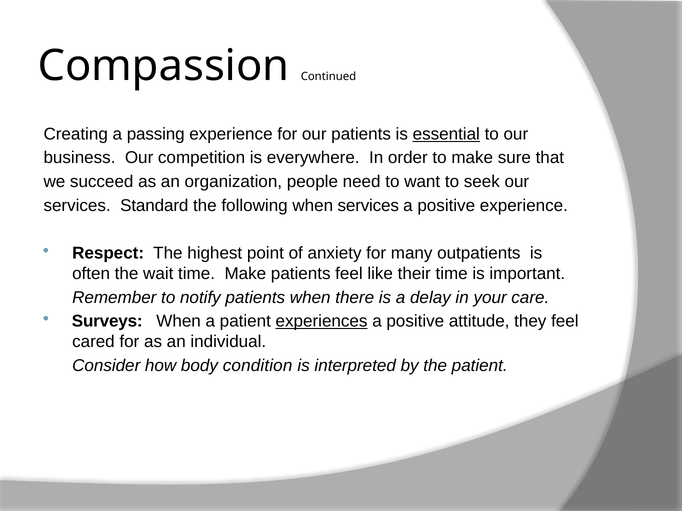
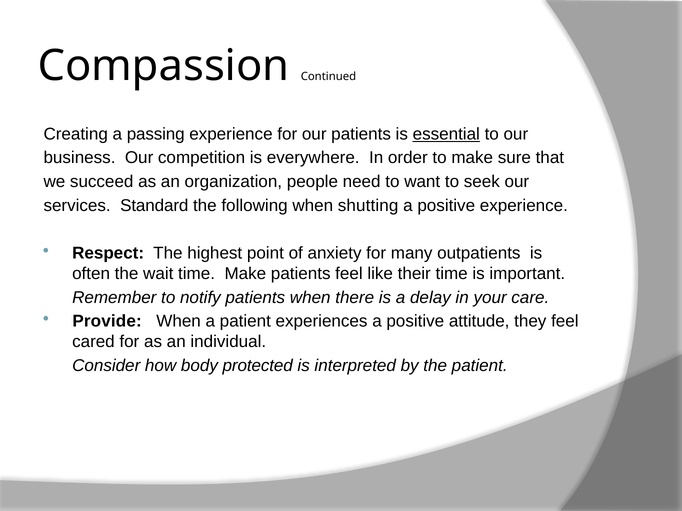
when services: services -> shutting
Surveys: Surveys -> Provide
experiences underline: present -> none
condition: condition -> protected
